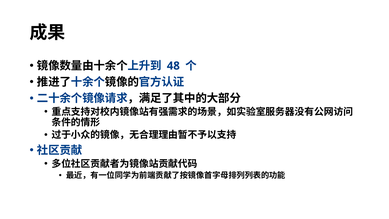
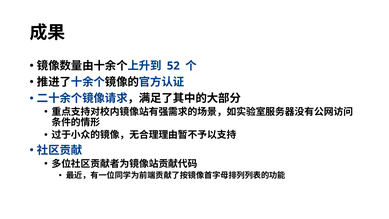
48: 48 -> 52
